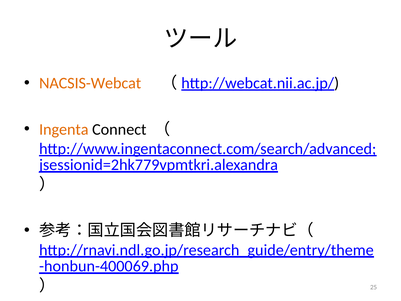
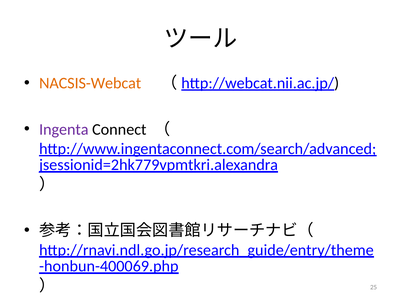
Ingenta colour: orange -> purple
